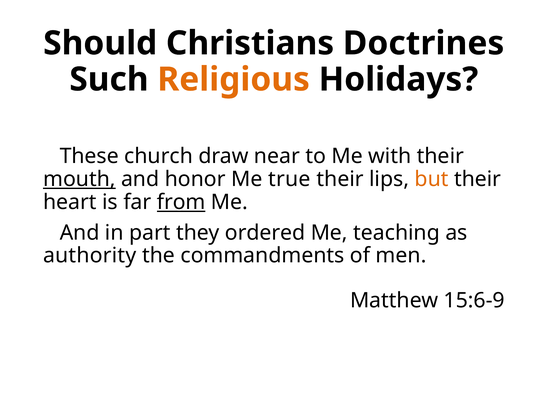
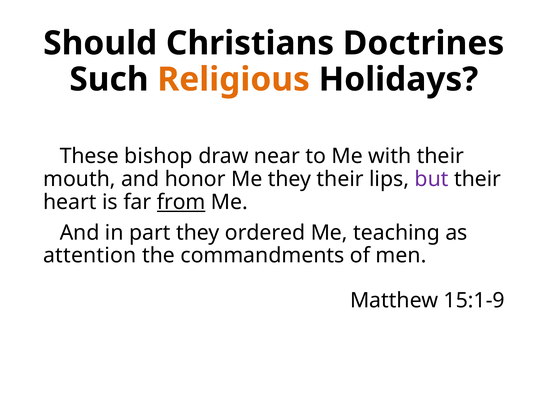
church: church -> bishop
mouth underline: present -> none
Me true: true -> they
but colour: orange -> purple
authority: authority -> attention
15:6-9: 15:6-9 -> 15:1-9
